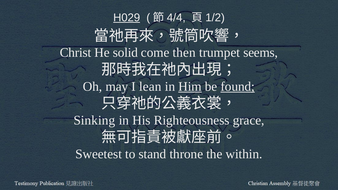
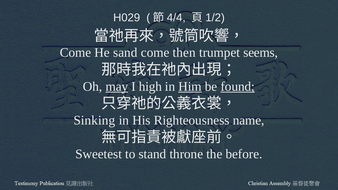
H029 underline: present -> none
Christ at (76, 53): Christ -> Come
solid: solid -> sand
may underline: none -> present
lean: lean -> high
grace: grace -> name
within: within -> before
